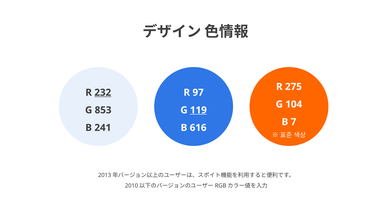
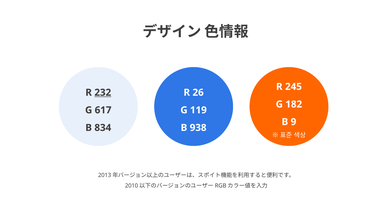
275: 275 -> 245
97: 97 -> 26
104: 104 -> 182
853: 853 -> 617
119 underline: present -> none
7: 7 -> 9
241: 241 -> 834
616: 616 -> 938
